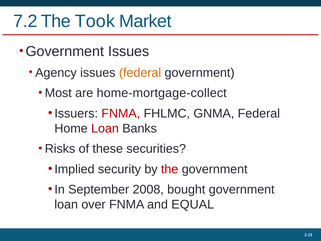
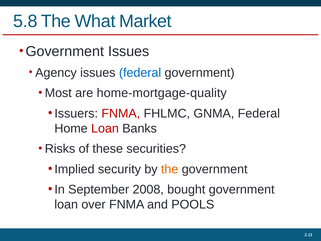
7.2: 7.2 -> 5.8
Took: Took -> What
federal at (140, 73) colour: orange -> blue
home-mortgage-collect: home-mortgage-collect -> home-mortgage-quality
the at (170, 169) colour: red -> orange
EQUAL: EQUAL -> POOLS
